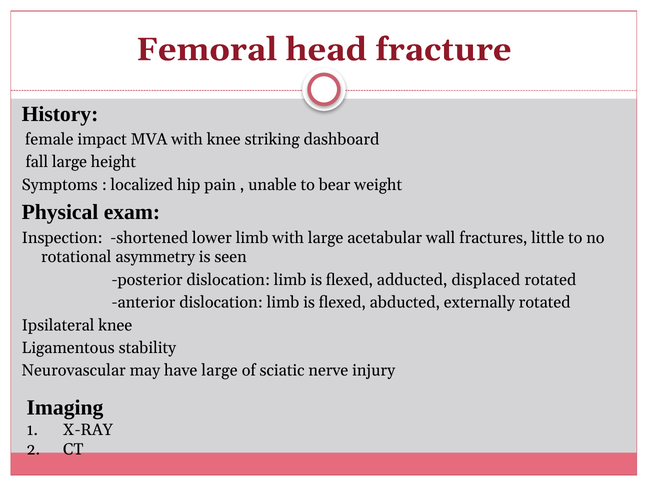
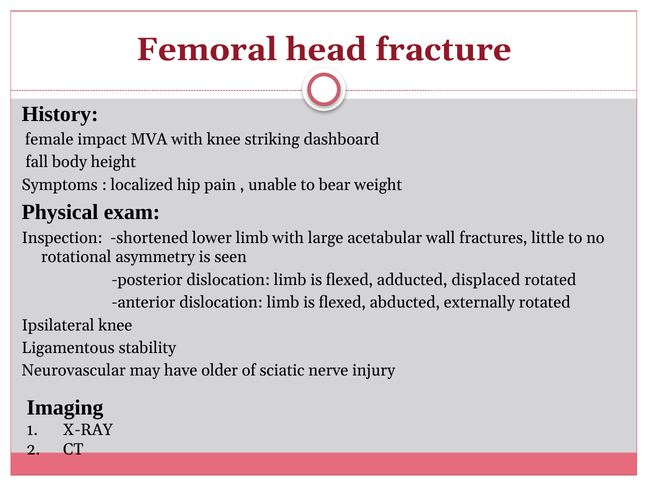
fall large: large -> body
have large: large -> older
